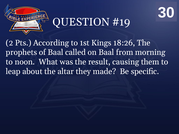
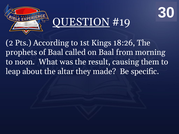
QUESTION underline: none -> present
